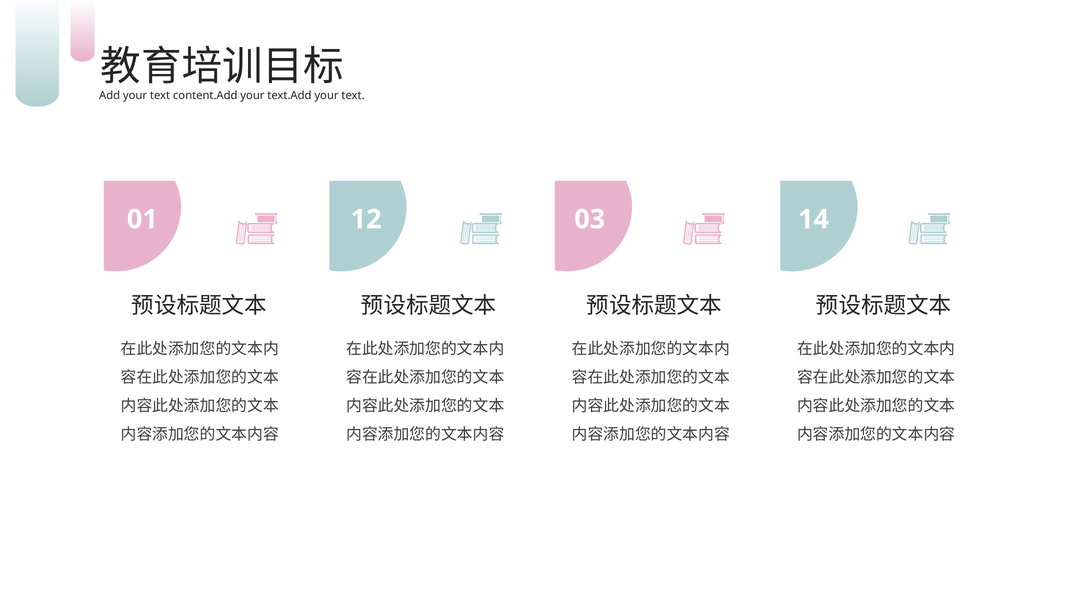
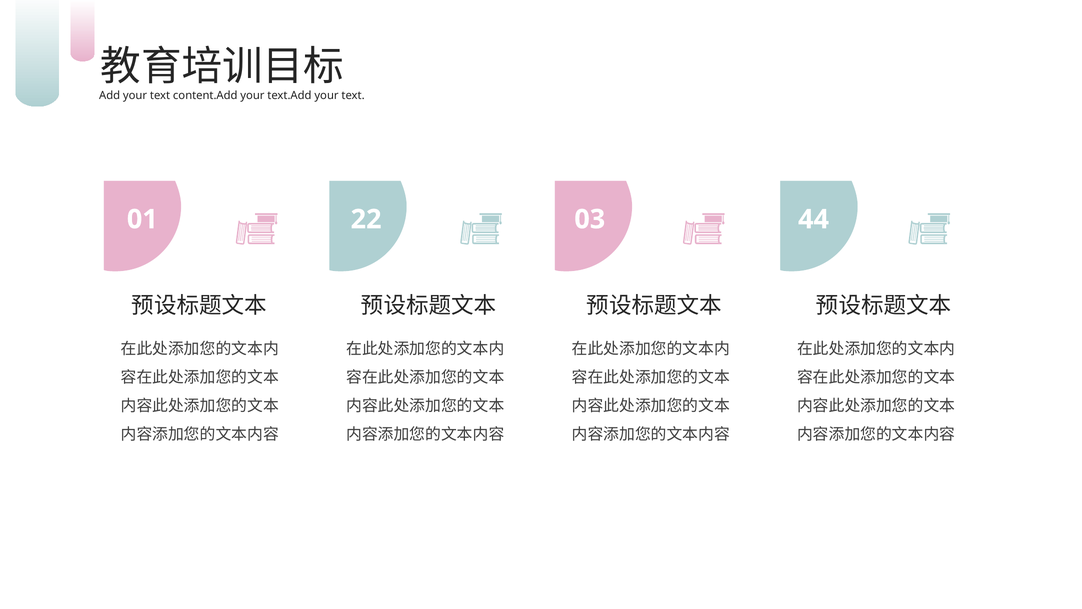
12: 12 -> 22
14: 14 -> 44
